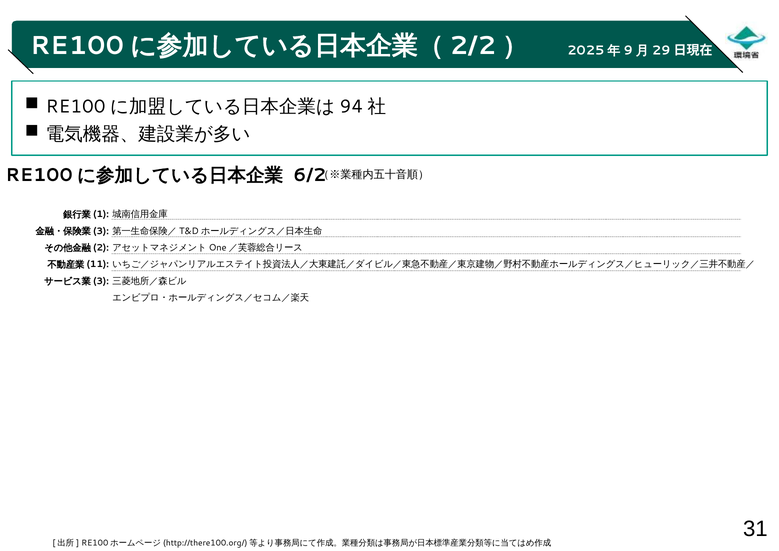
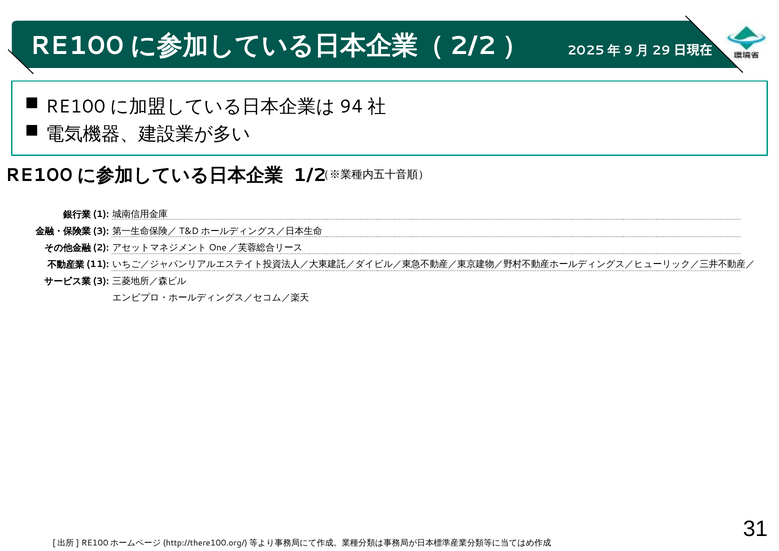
6/2: 6/2 -> 1/2
